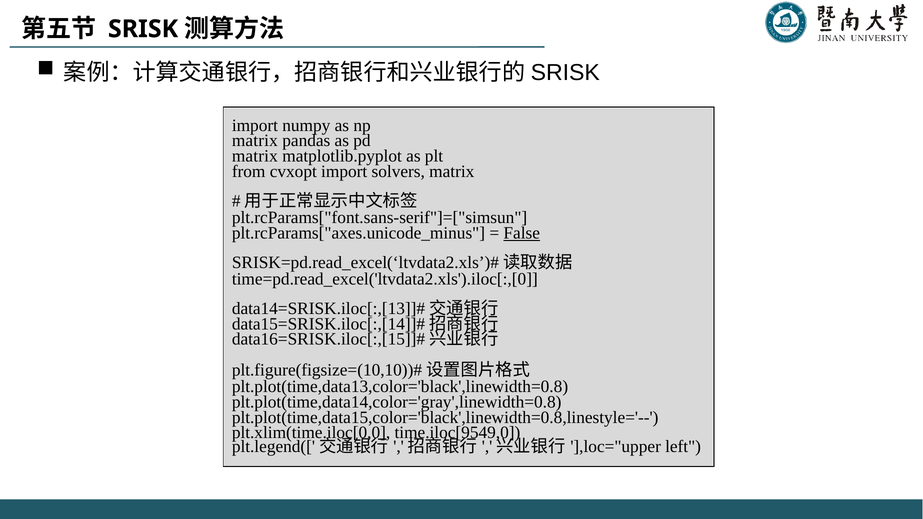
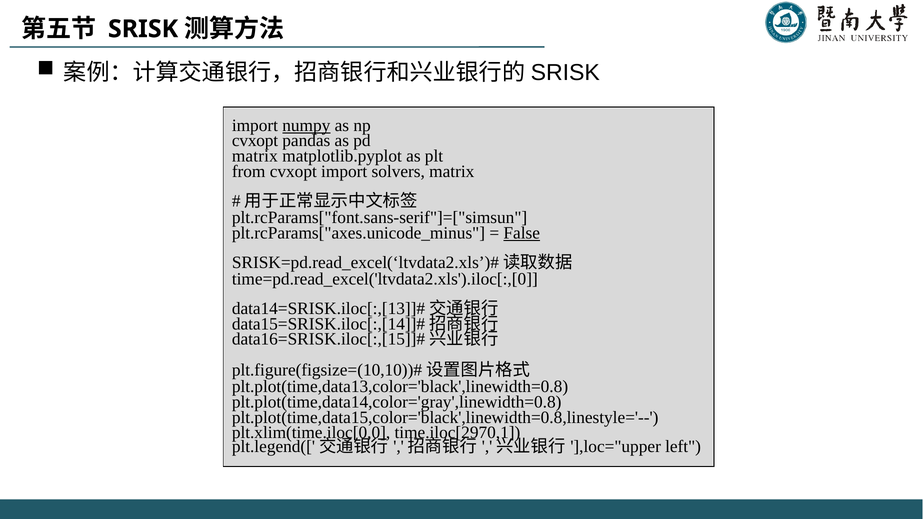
numpy underline: none -> present
matrix at (255, 141): matrix -> cvxopt
time.iloc[9549,0: time.iloc[9549,0 -> time.iloc[2970,1
